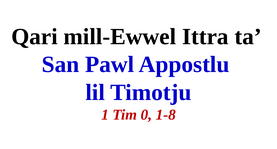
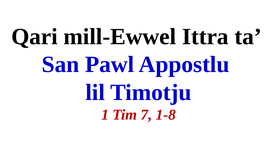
0: 0 -> 7
